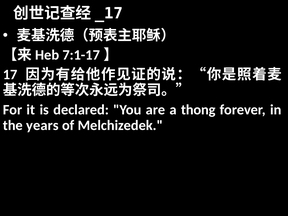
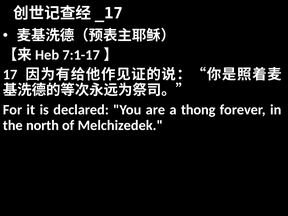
years: years -> north
